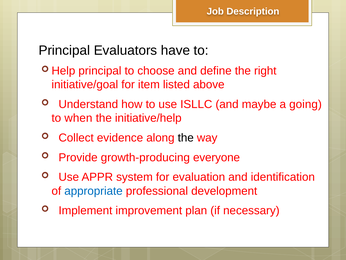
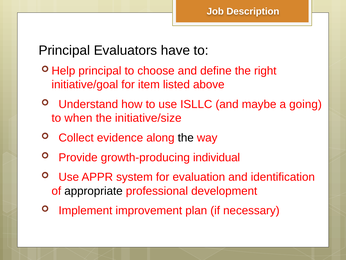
initiative/help: initiative/help -> initiative/size
everyone: everyone -> individual
appropriate colour: blue -> black
